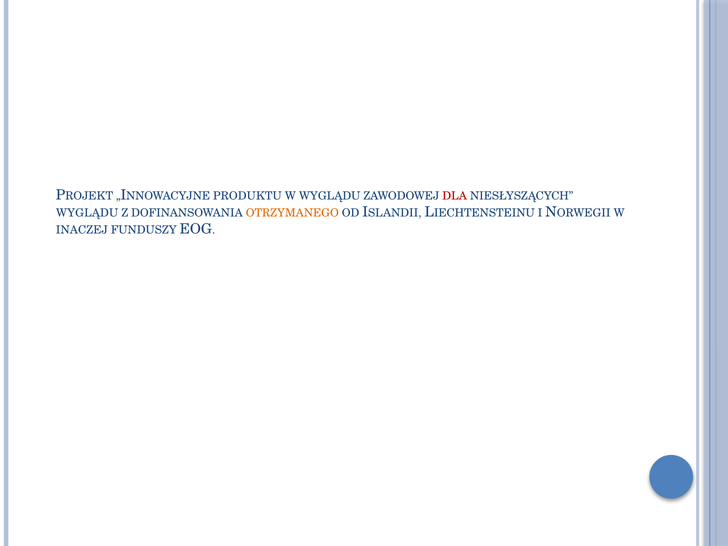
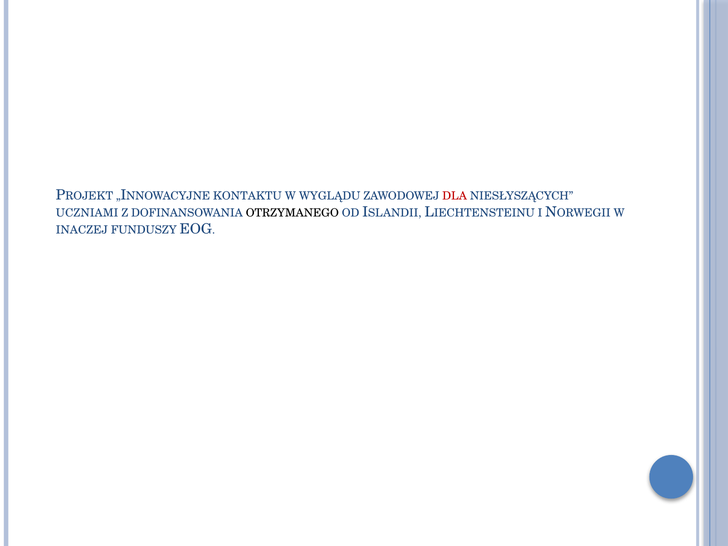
PRODUKTU: PRODUKTU -> KONTAKTU
WYGLĄDU at (87, 213): WYGLĄDU -> UCZNIAMI
OTRZYMANEGO colour: orange -> black
